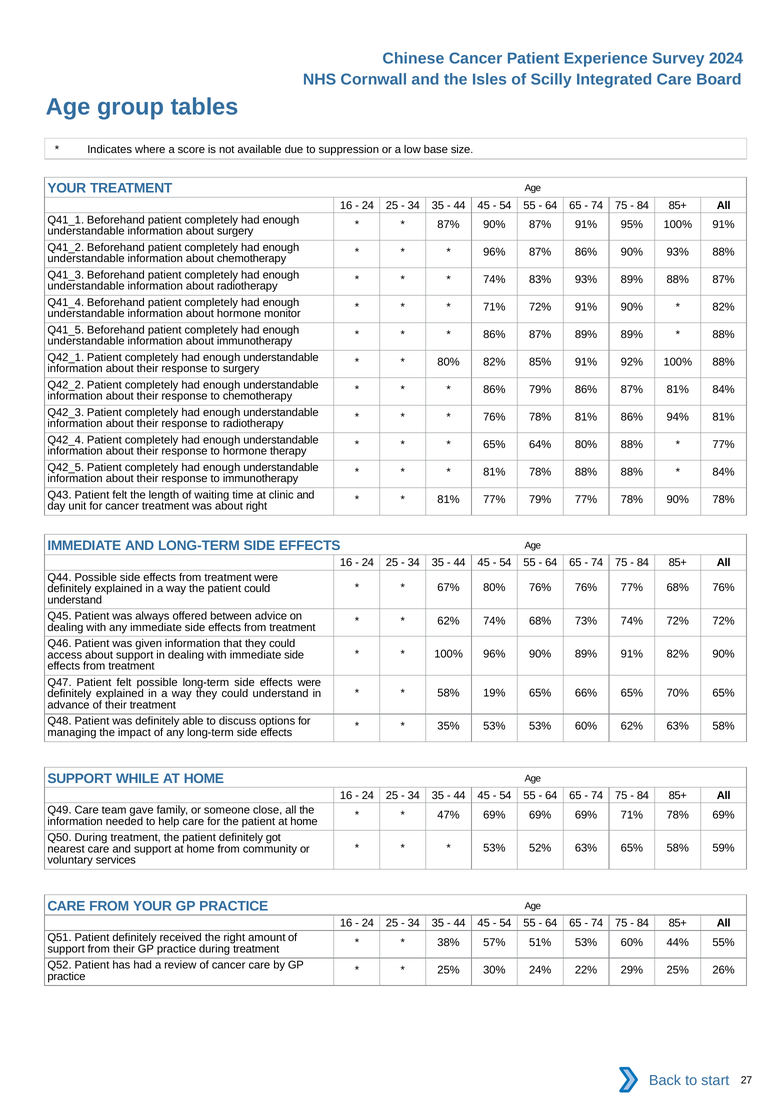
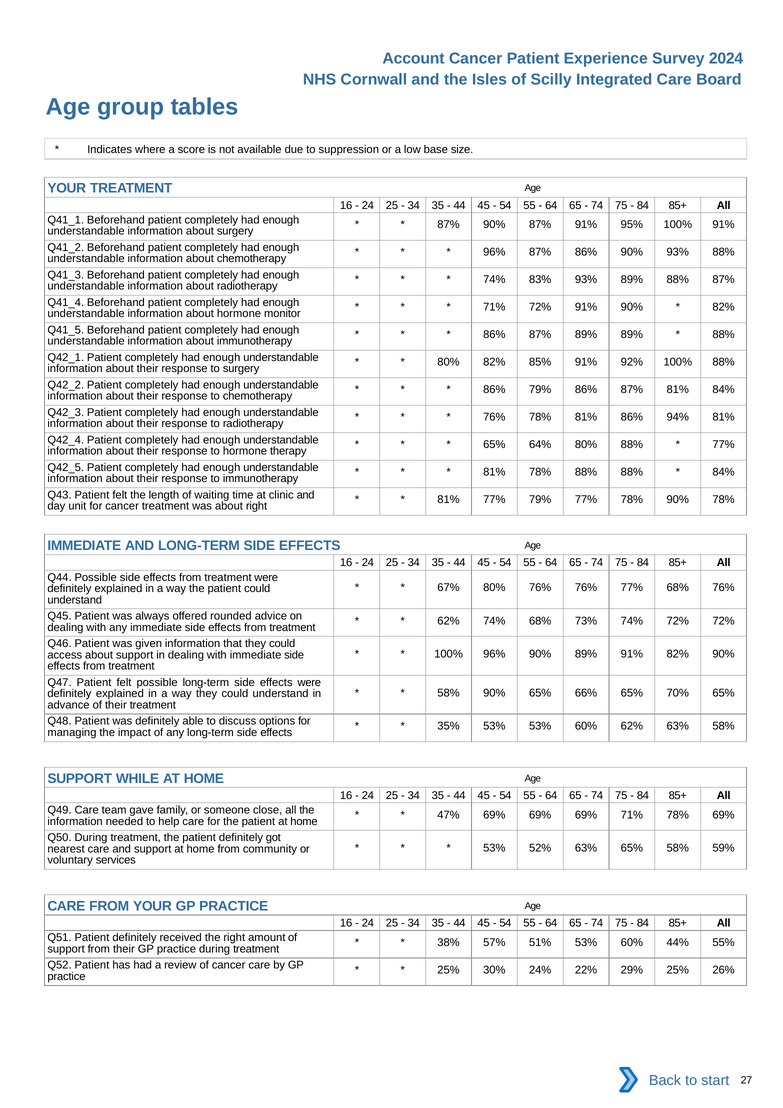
Chinese: Chinese -> Account
between: between -> rounded
58% 19%: 19% -> 90%
